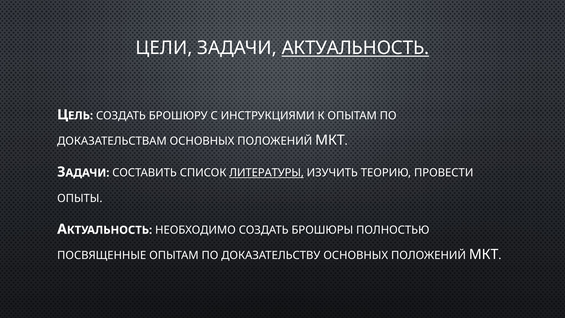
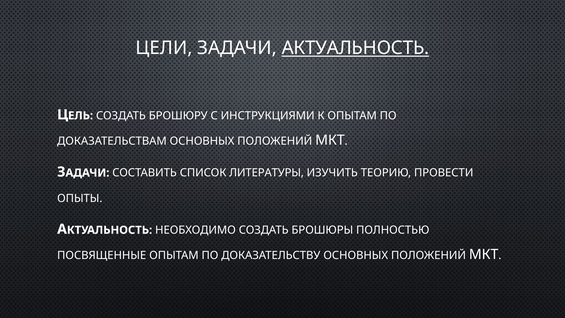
ЛИТЕРАТУРЫ underline: present -> none
